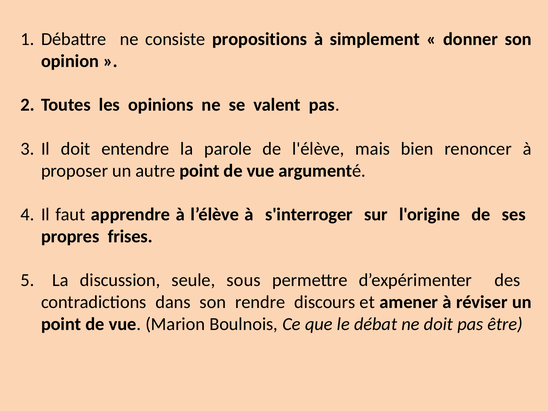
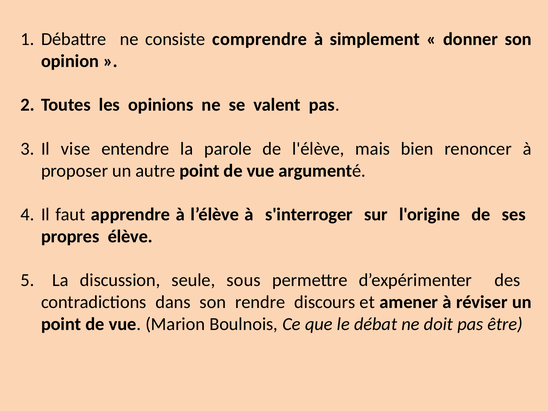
propositions: propositions -> comprendre
Il doit: doit -> vise
frises: frises -> élève
